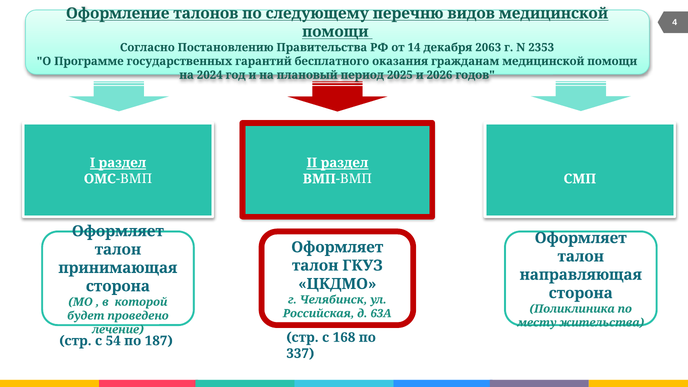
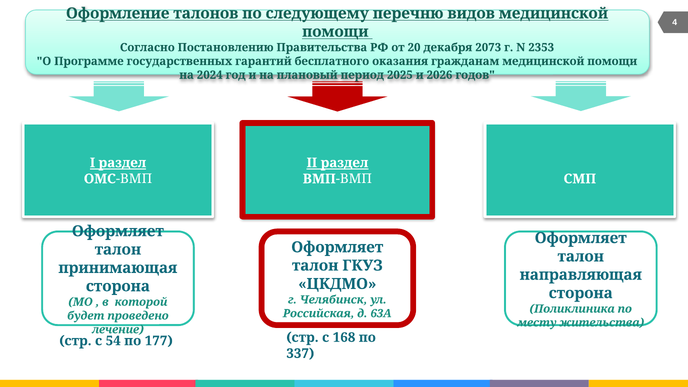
14: 14 -> 20
2063: 2063 -> 2073
187: 187 -> 177
